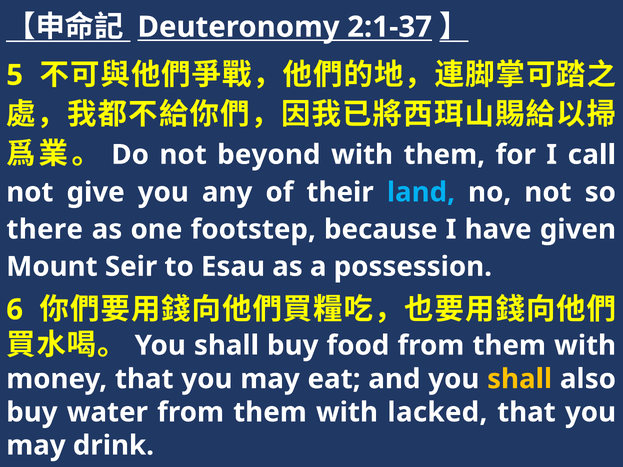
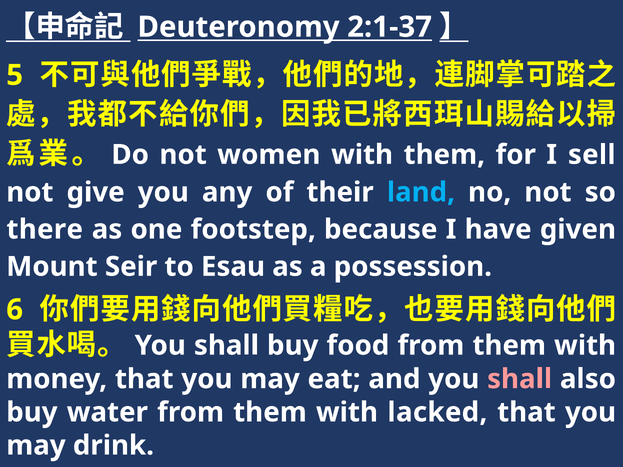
beyond: beyond -> women
call: call -> sell
shall at (520, 379) colour: yellow -> pink
